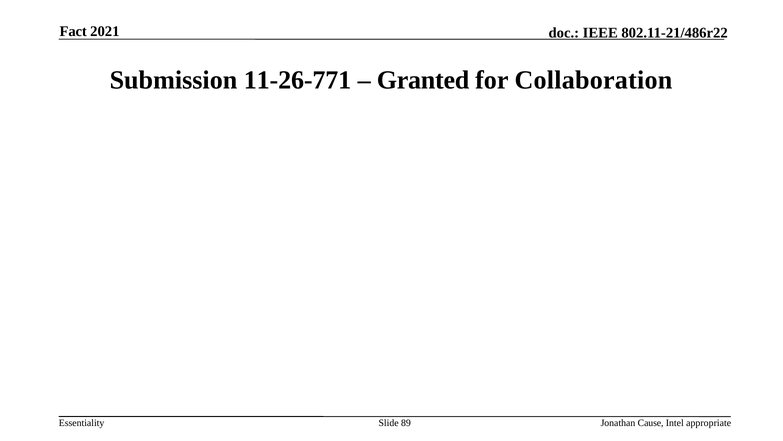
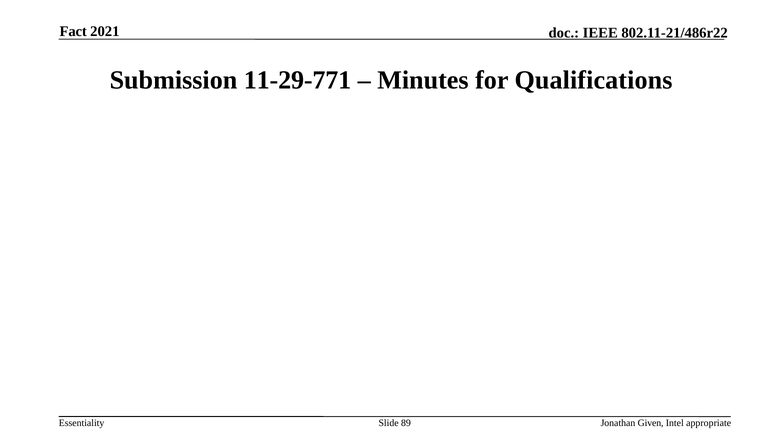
11-26-771: 11-26-771 -> 11-29-771
Granted: Granted -> Minutes
Collaboration: Collaboration -> Qualifications
Cause: Cause -> Given
